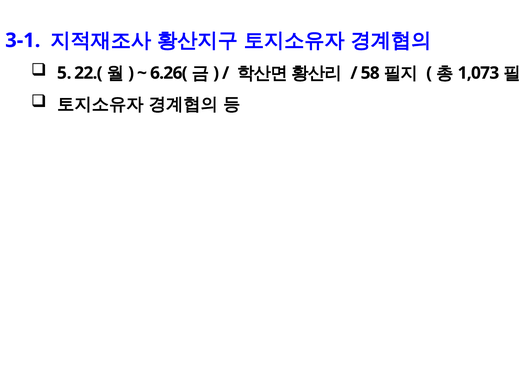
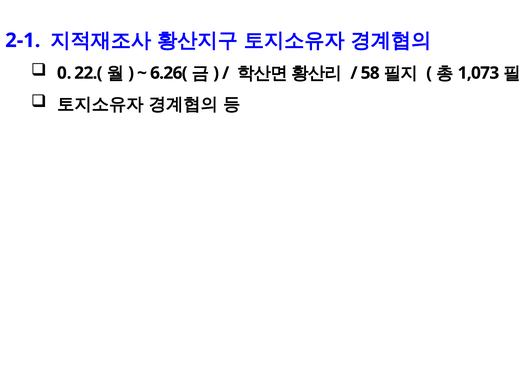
3-1: 3-1 -> 2-1
5: 5 -> 0
